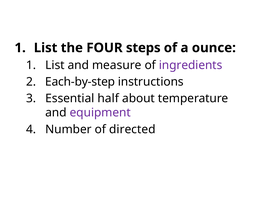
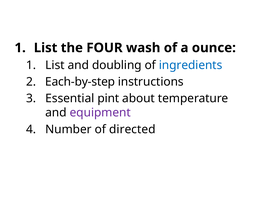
steps: steps -> wash
measure: measure -> doubling
ingredients colour: purple -> blue
half: half -> pint
